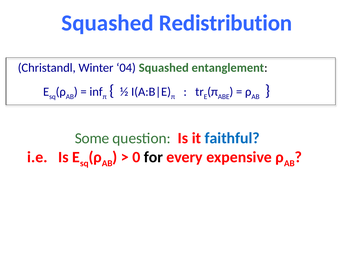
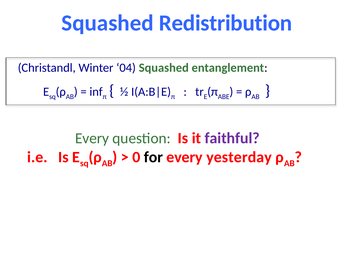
Some at (92, 138): Some -> Every
faithful colour: blue -> purple
expensive: expensive -> yesterday
